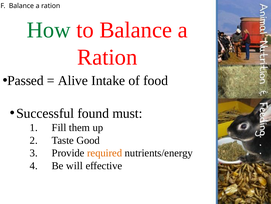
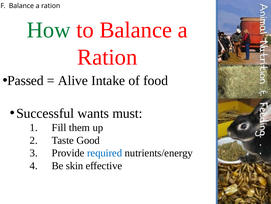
found: found -> wants
required colour: orange -> blue
will: will -> skin
